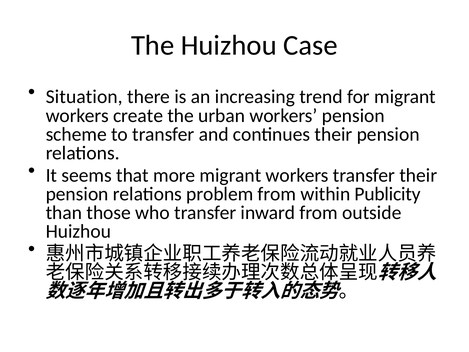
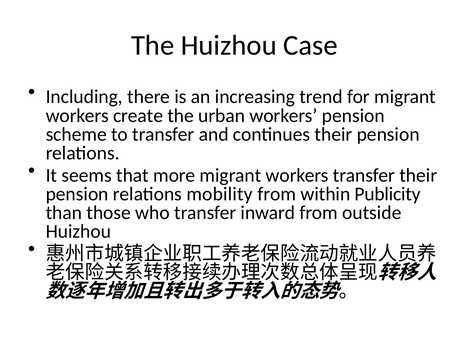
Situation: Situation -> Including
problem: problem -> mobility
